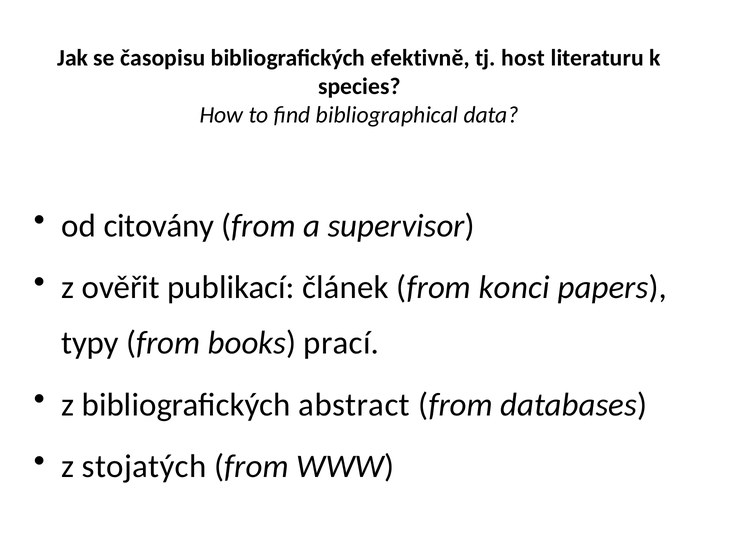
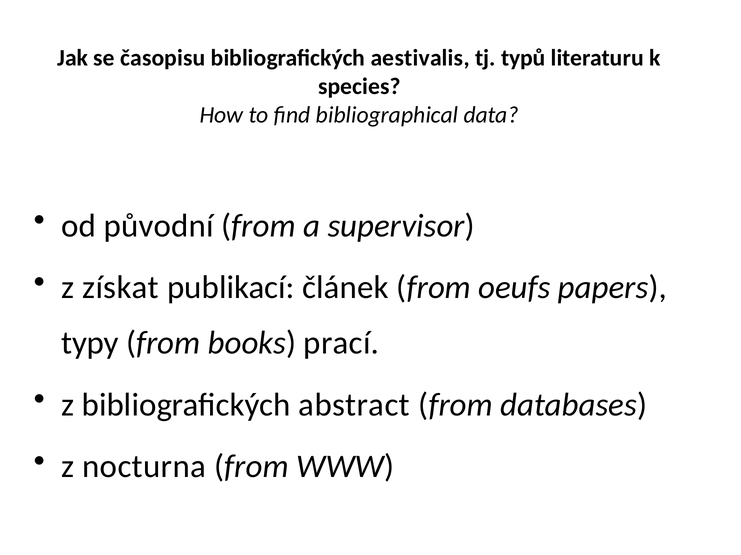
efektivně: efektivně -> aestivalis
host: host -> typů
citovány: citovány -> původní
ověřit: ověřit -> získat
konci: konci -> oeufs
stojatých: stojatých -> nocturna
